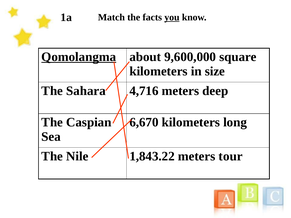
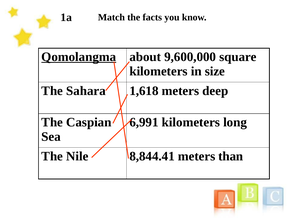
you underline: present -> none
4,716: 4,716 -> 1,618
6,670: 6,670 -> 6,991
1,843.22: 1,843.22 -> 8,844.41
tour: tour -> than
